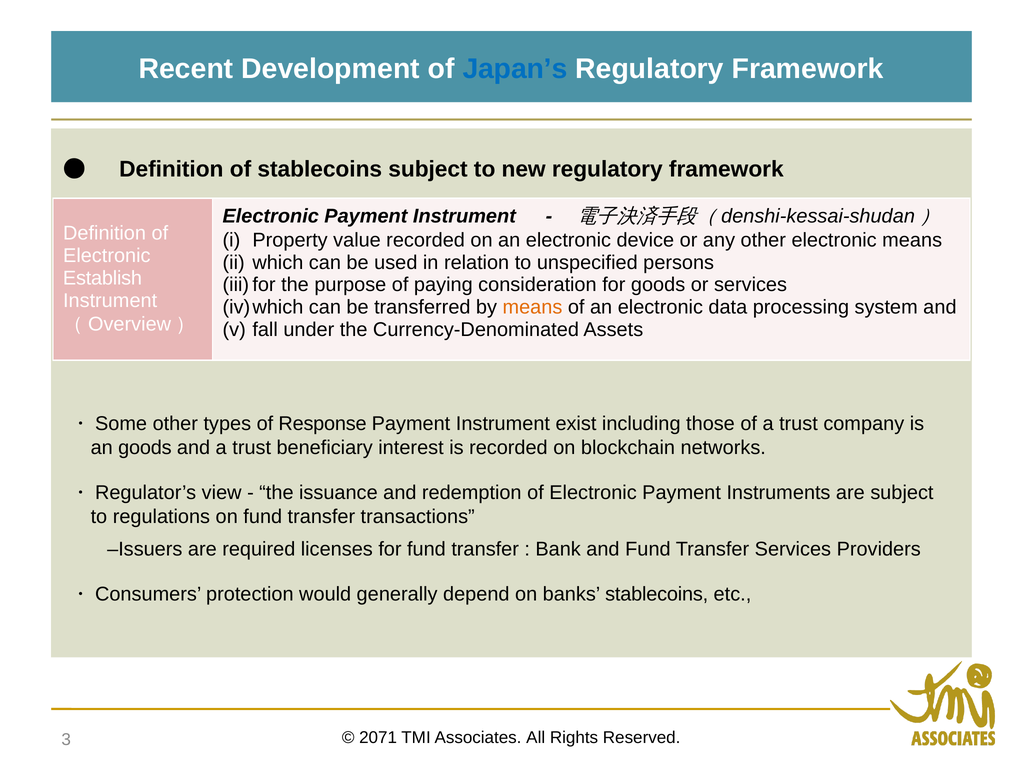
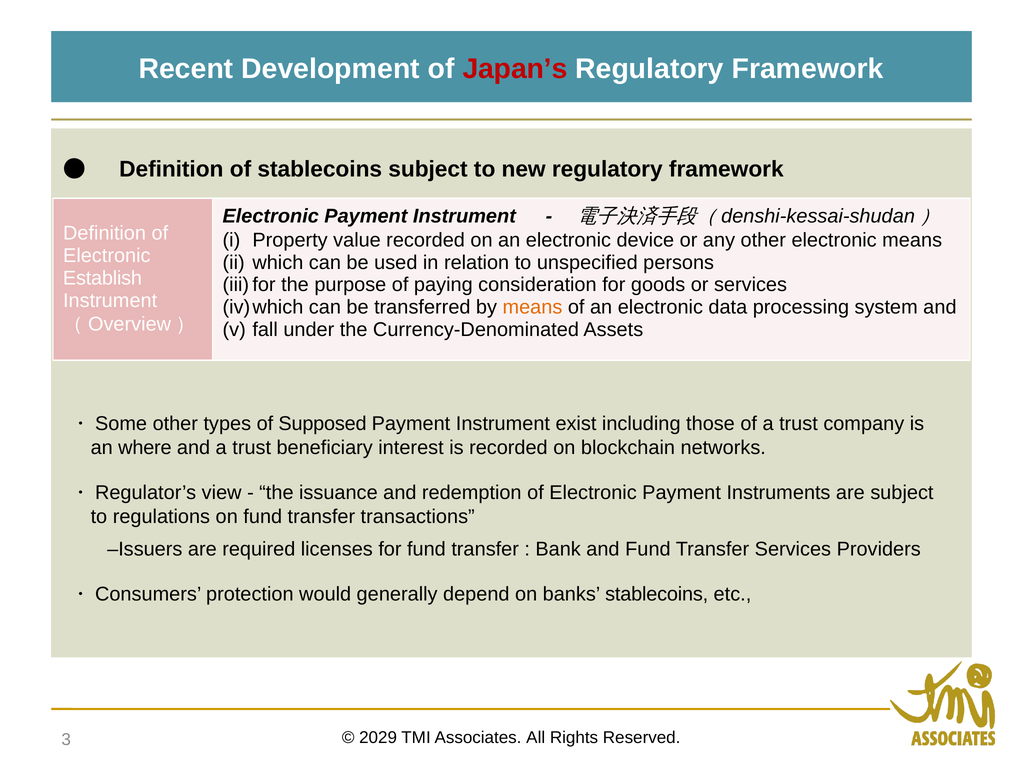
Japan’s colour: blue -> red
Response: Response -> Supposed
an goods: goods -> where
2071: 2071 -> 2029
